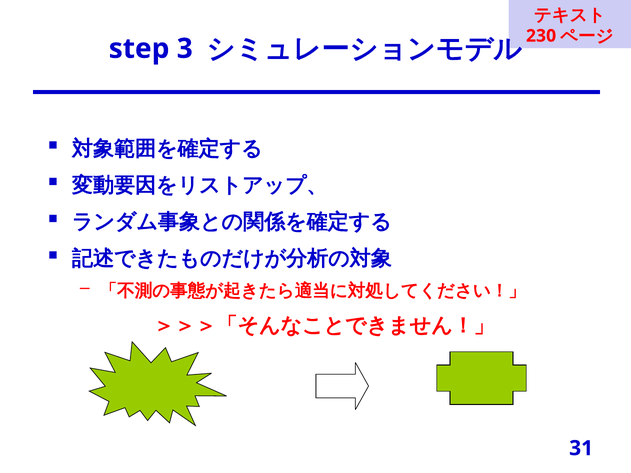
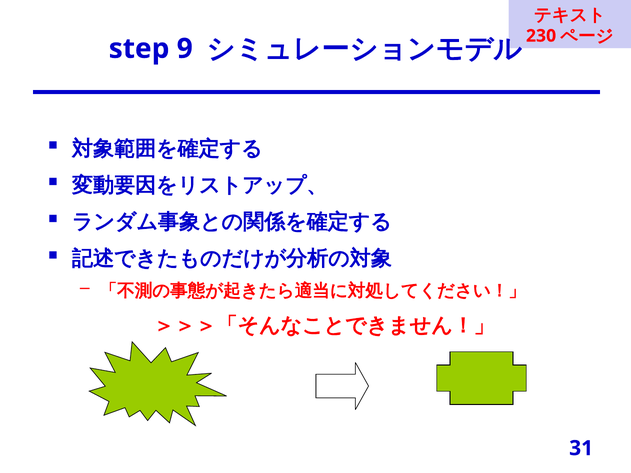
3: 3 -> 9
